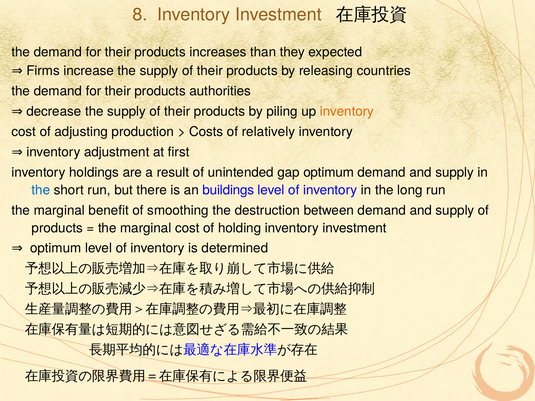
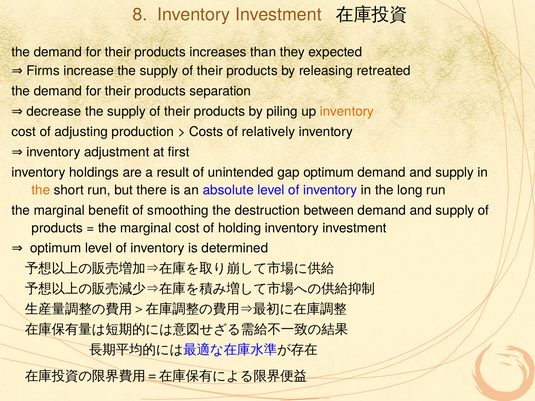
countries: countries -> retreated
authorities: authorities -> separation
the at (41, 190) colour: blue -> orange
buildings: buildings -> absolute
